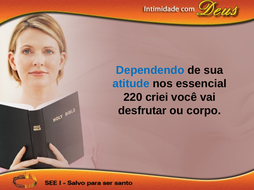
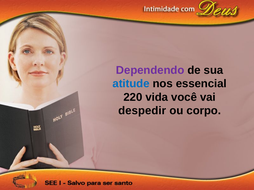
Dependendo colour: blue -> purple
criei: criei -> vida
desfrutar: desfrutar -> despedir
